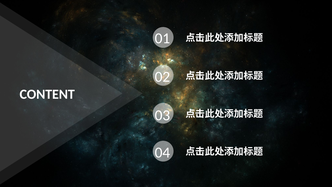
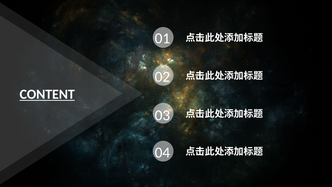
CONTENT underline: none -> present
